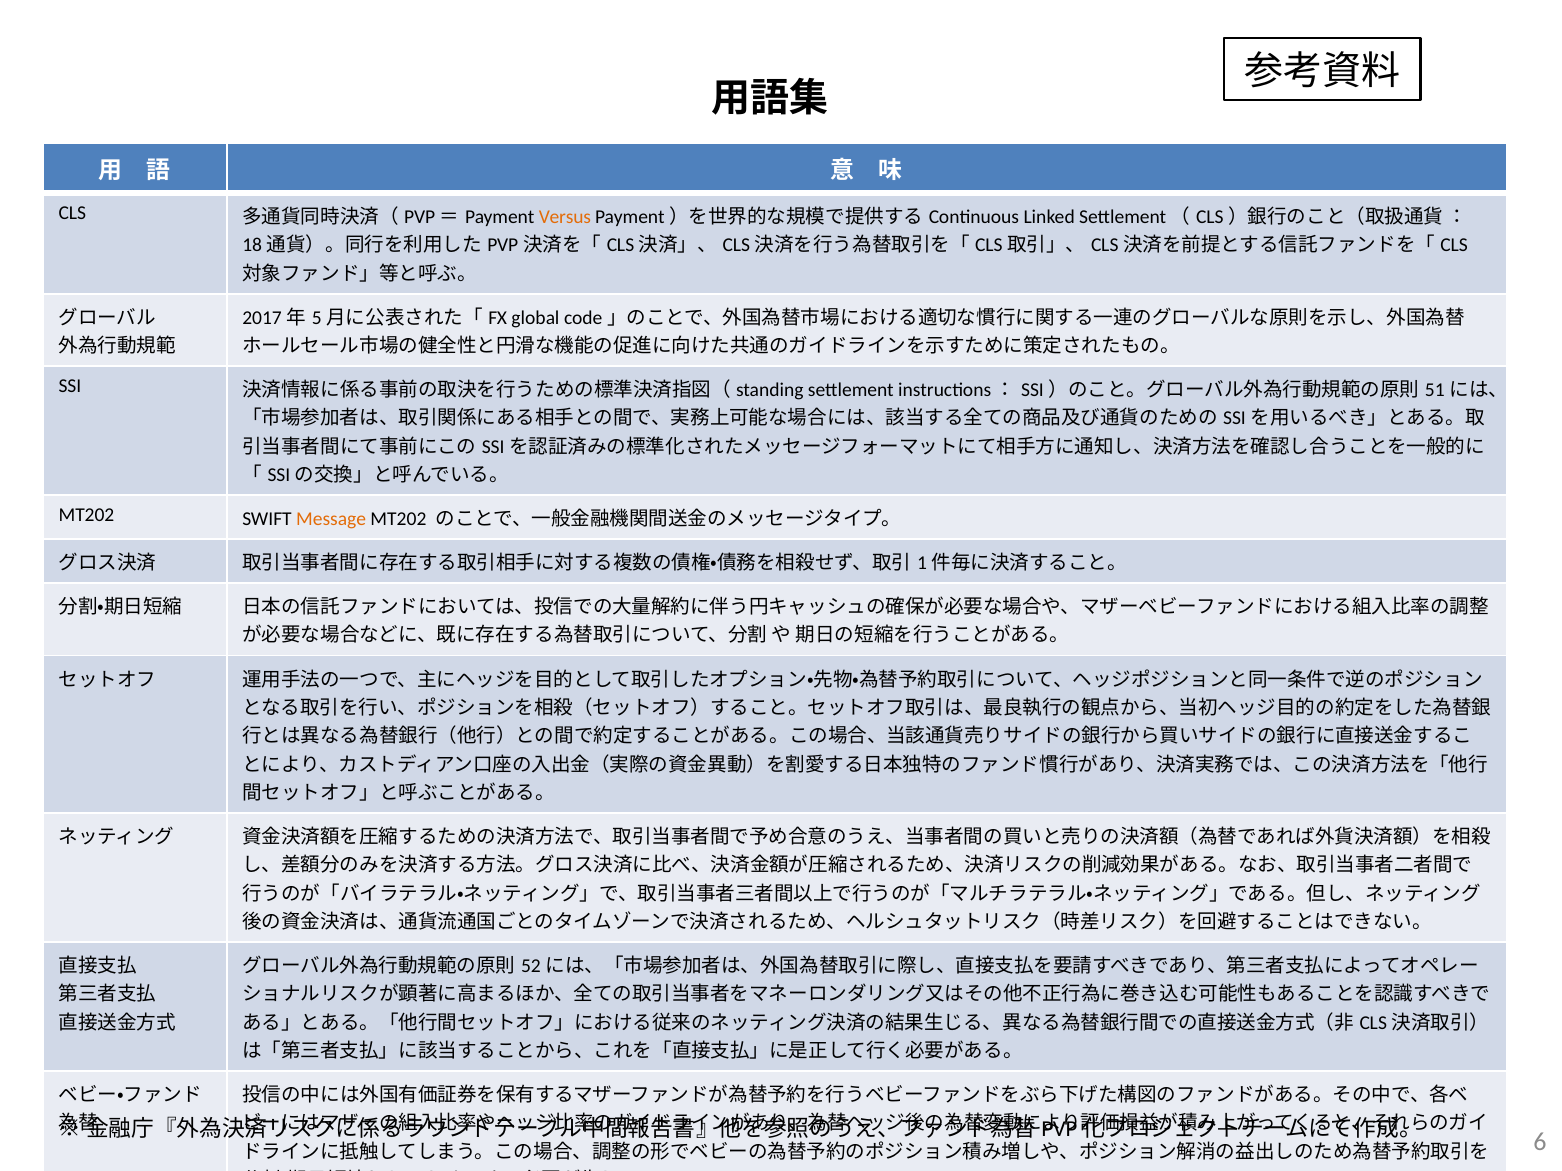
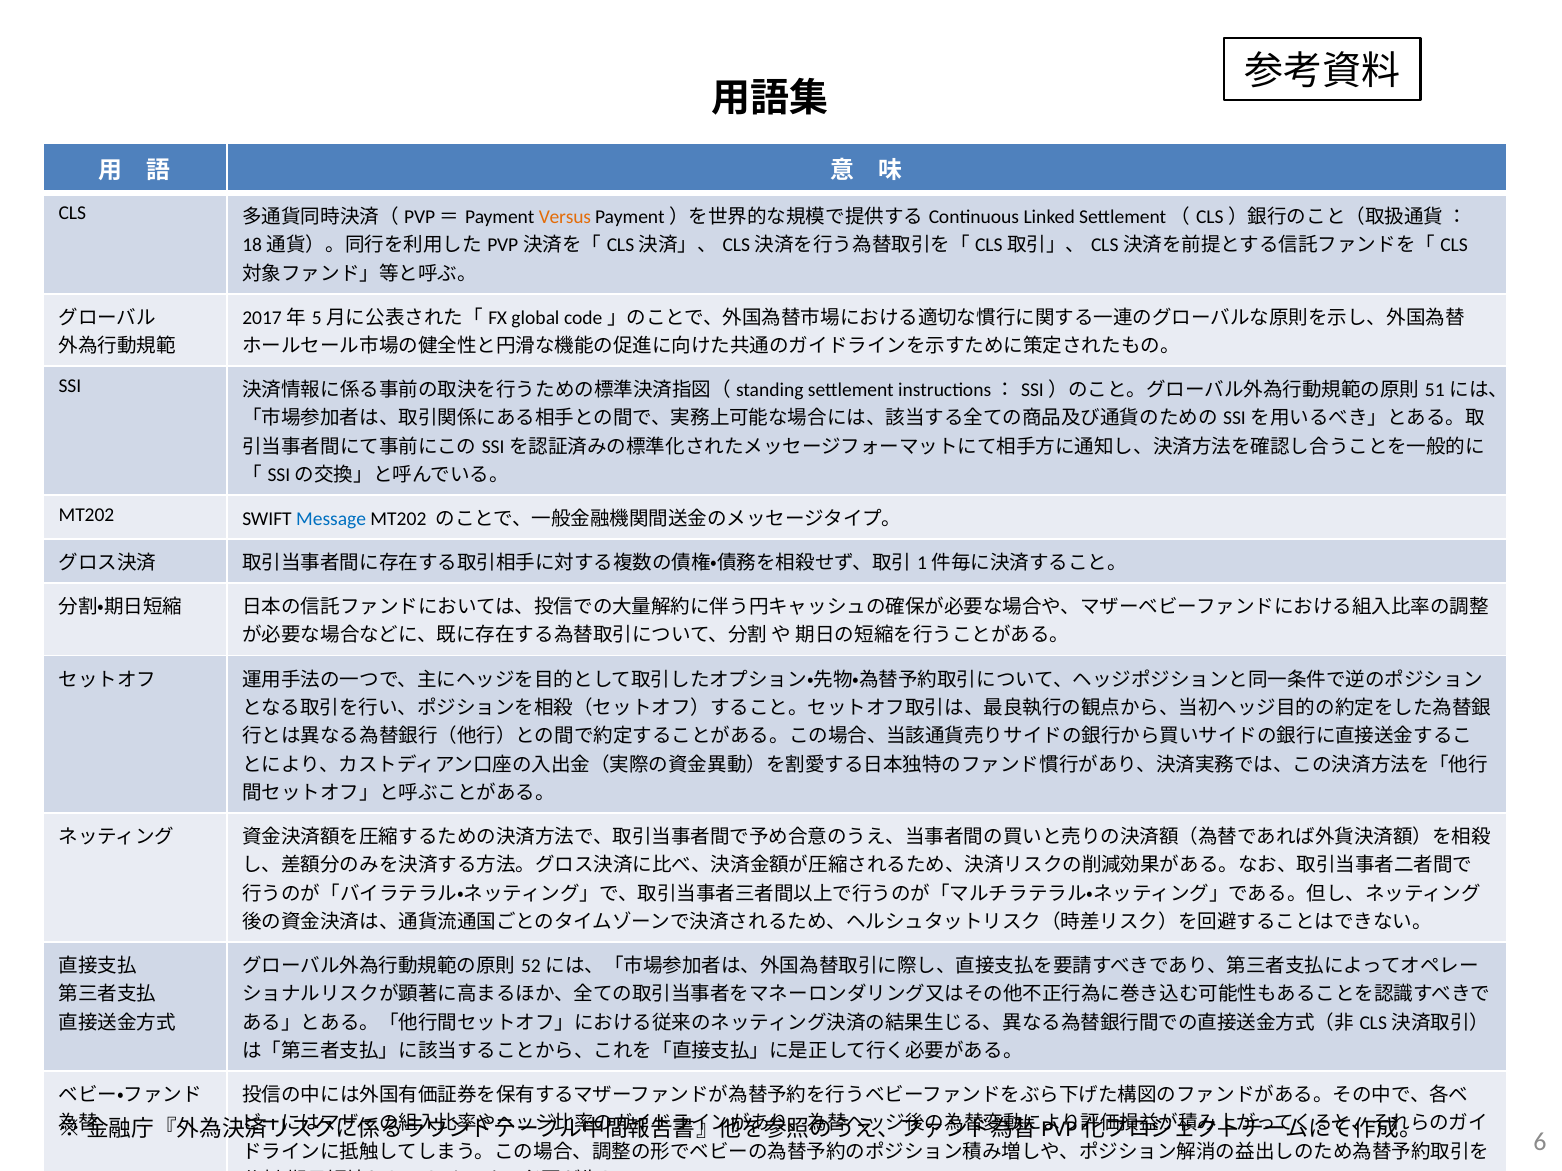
Message at (331, 519) colour: orange -> blue
